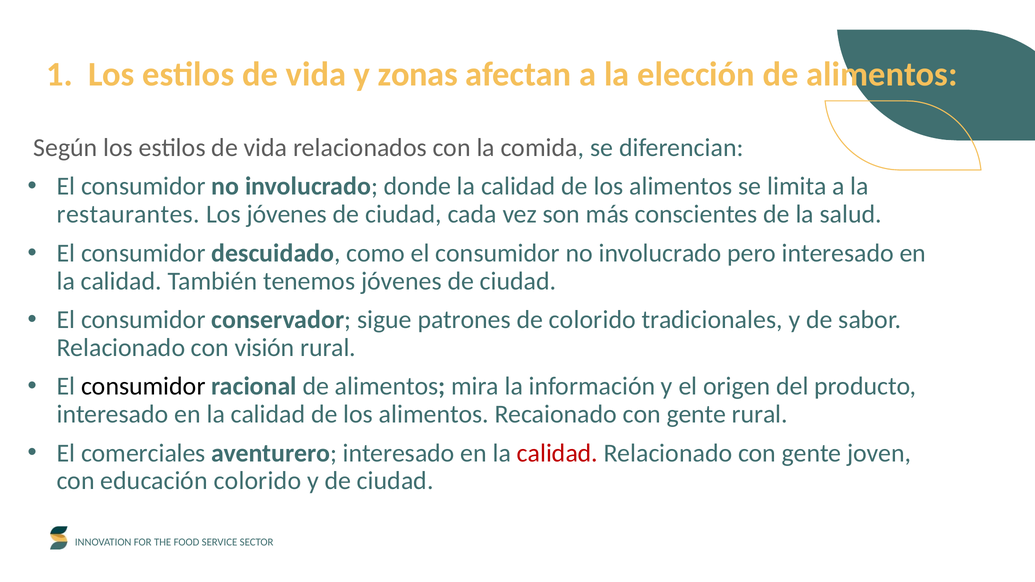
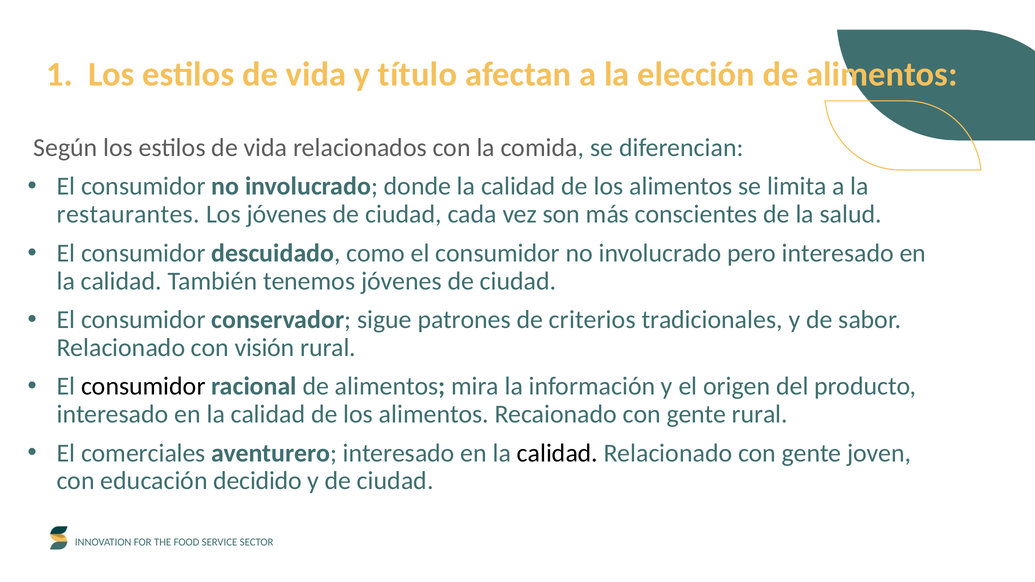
zonas: zonas -> título
de colorido: colorido -> criterios
calidad at (557, 453) colour: red -> black
educación colorido: colorido -> decidido
